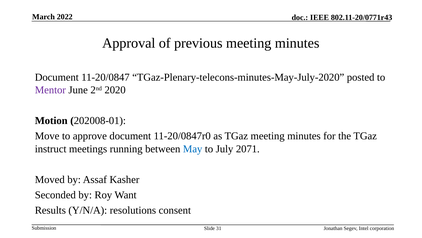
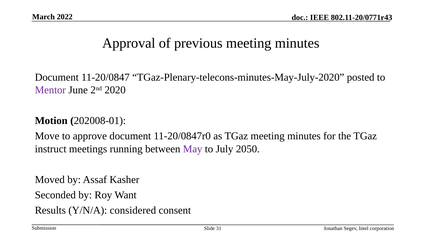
May colour: blue -> purple
2071: 2071 -> 2050
resolutions: resolutions -> considered
